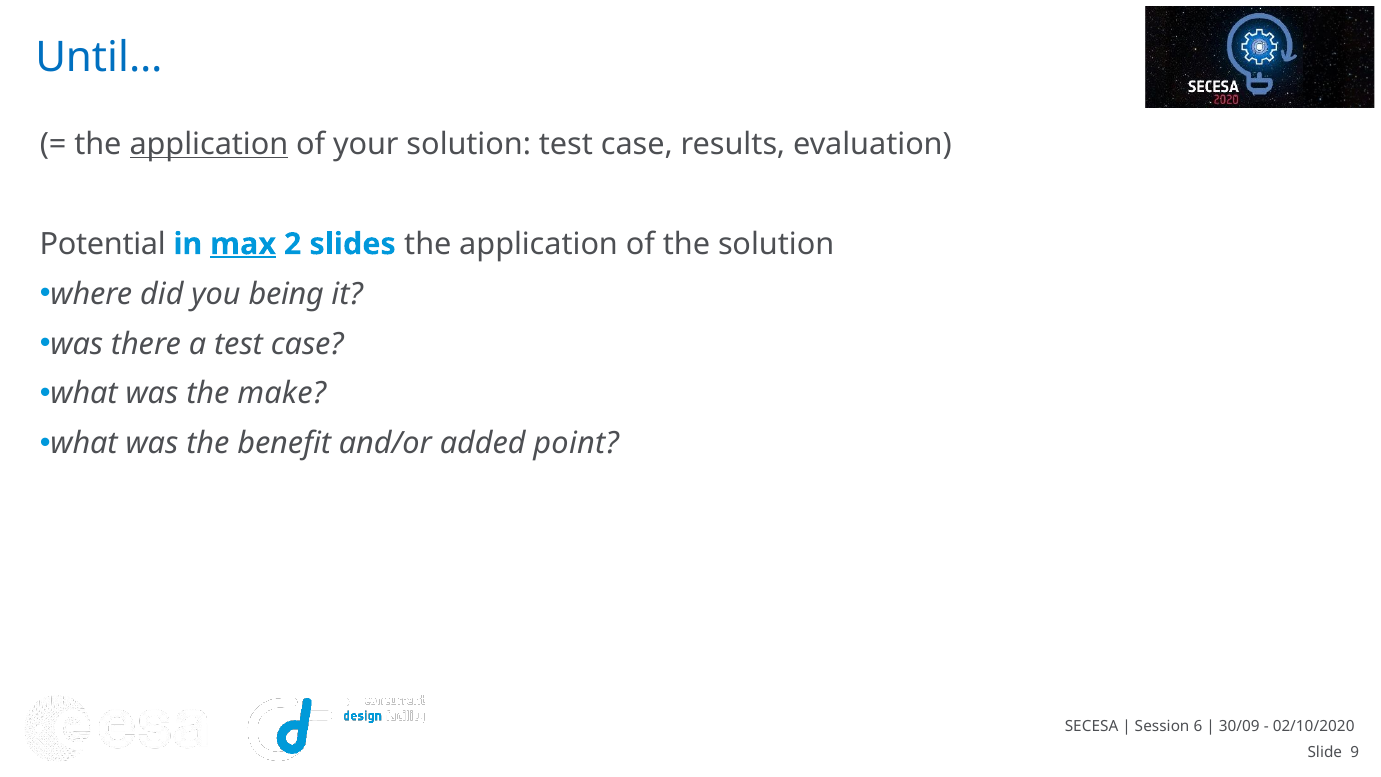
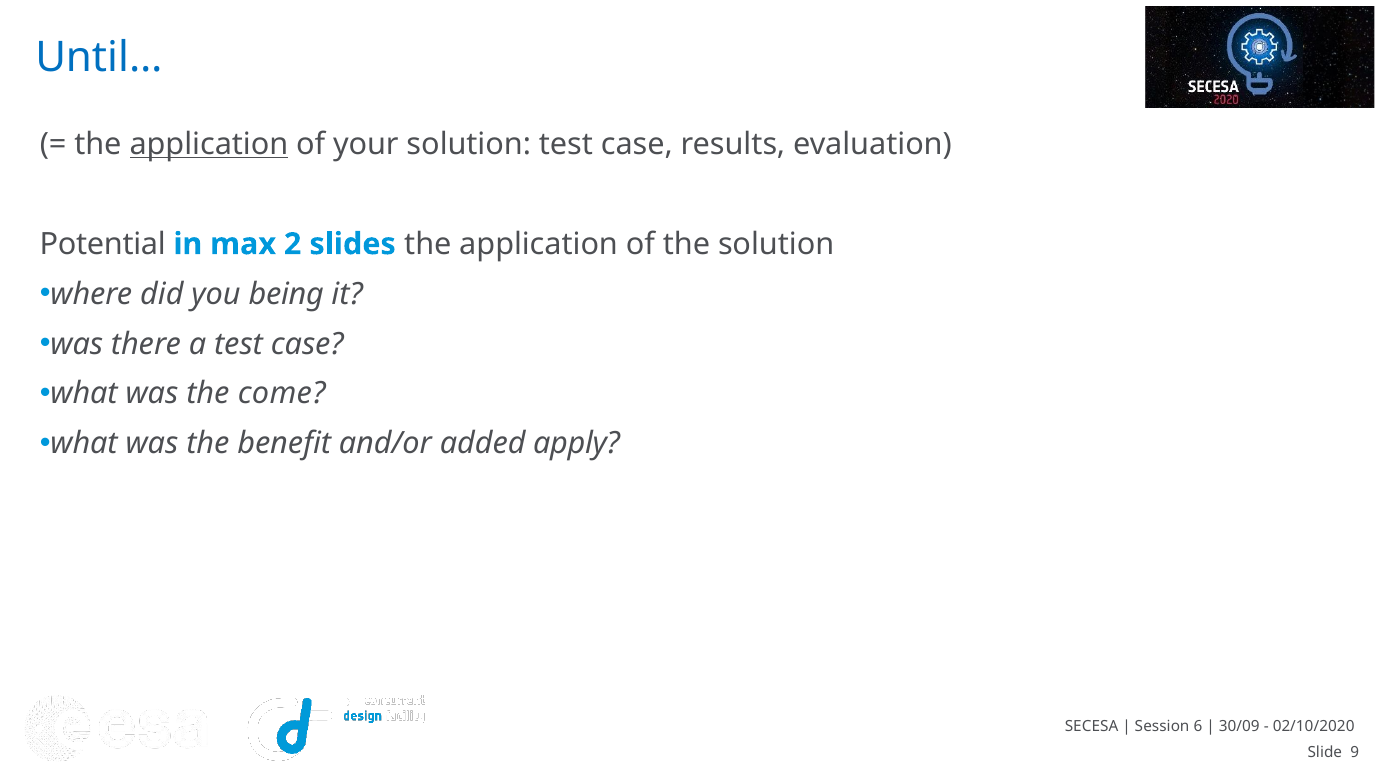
max underline: present -> none
make: make -> come
point: point -> apply
